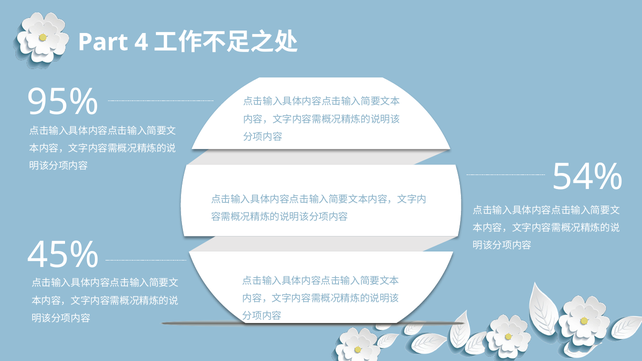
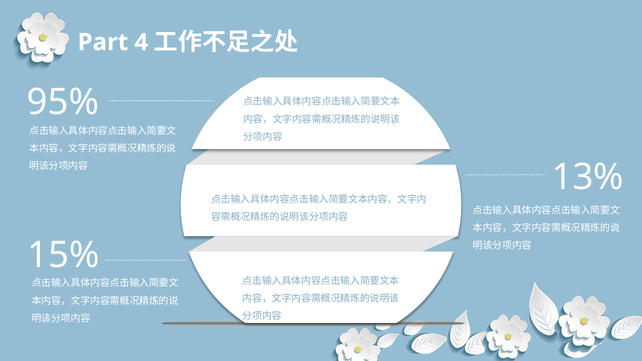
54%: 54% -> 13%
45%: 45% -> 15%
